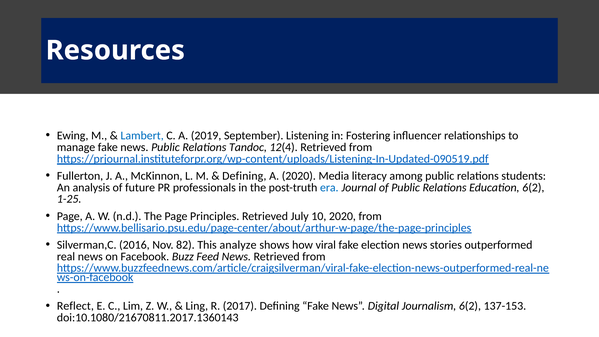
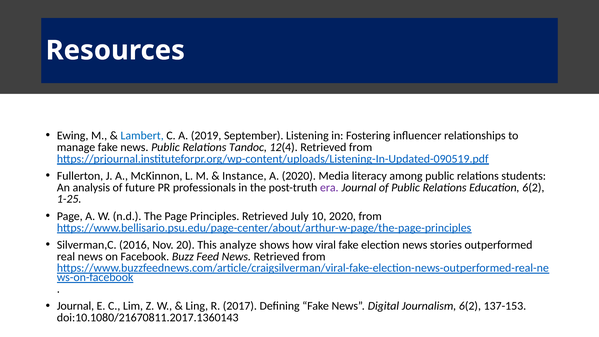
Defining at (244, 176): Defining -> Instance
era colour: blue -> purple
82: 82 -> 20
Reflect at (75, 306): Reflect -> Journal
